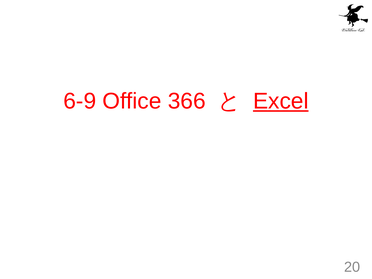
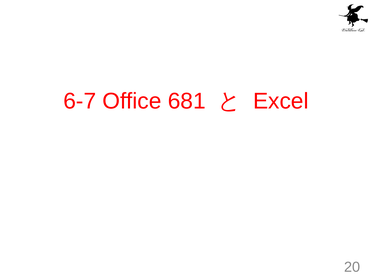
6-9: 6-9 -> 6-7
366: 366 -> 681
Excel underline: present -> none
